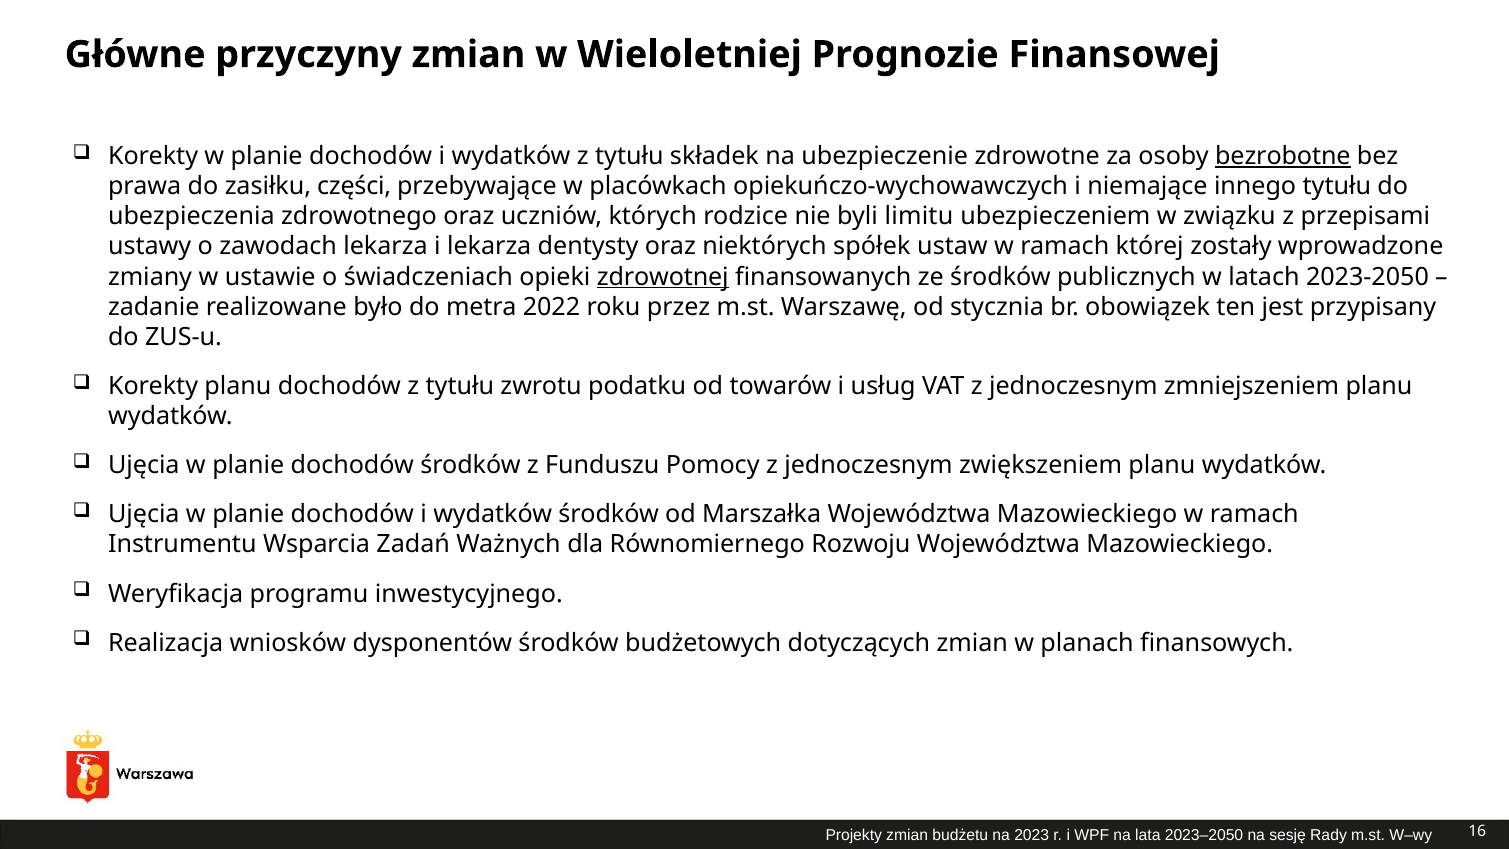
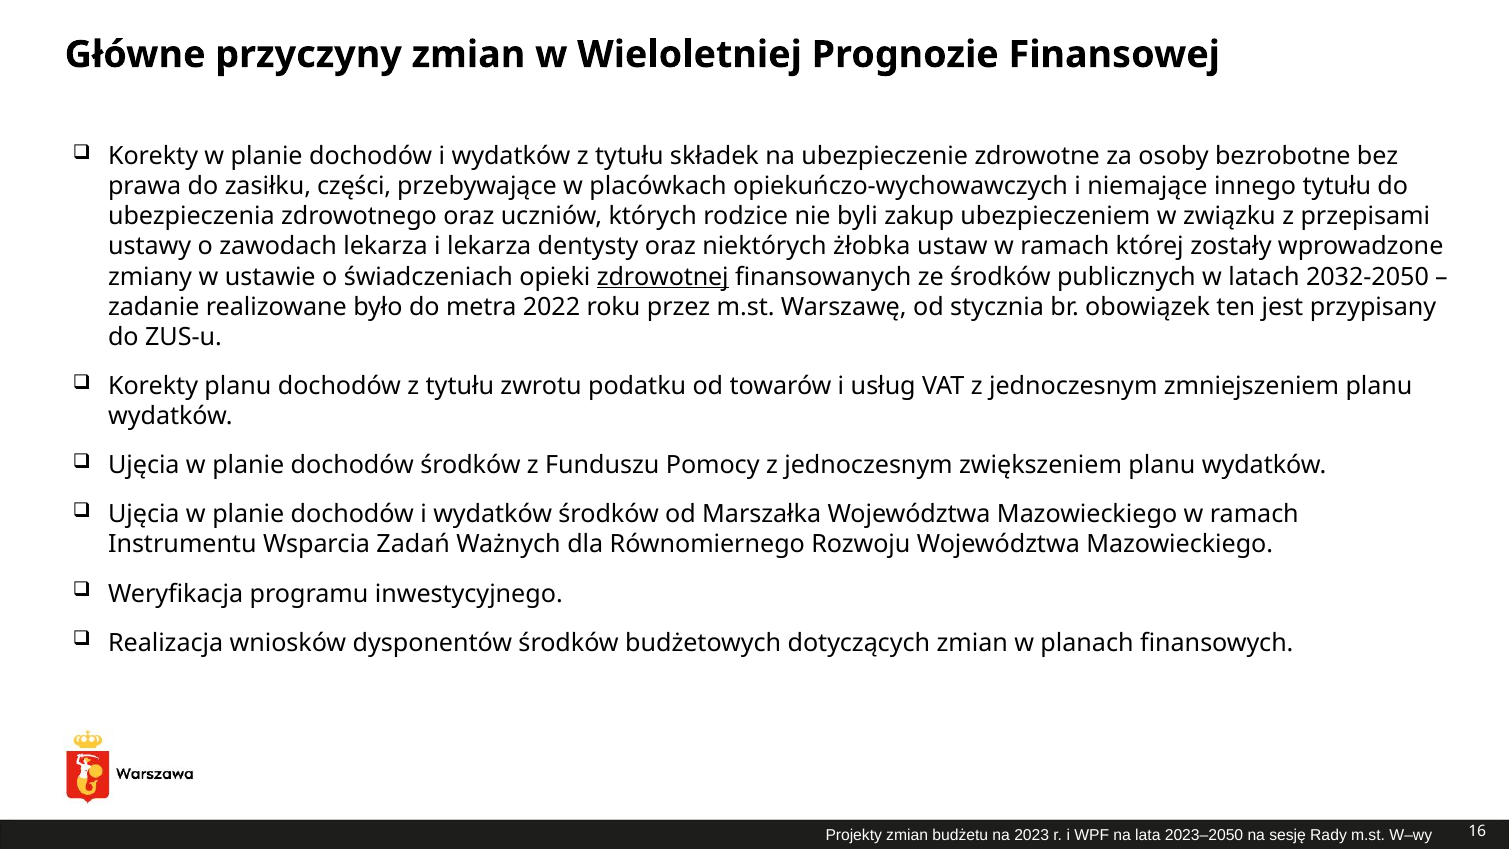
bezrobotne underline: present -> none
limitu: limitu -> zakup
spółek: spółek -> żłobka
2023-2050: 2023-2050 -> 2032-2050
